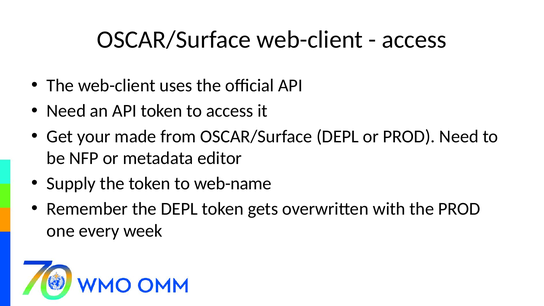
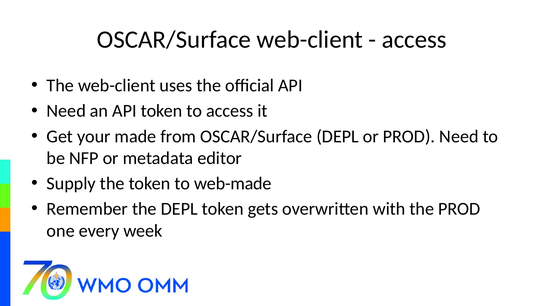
web-name: web-name -> web-made
